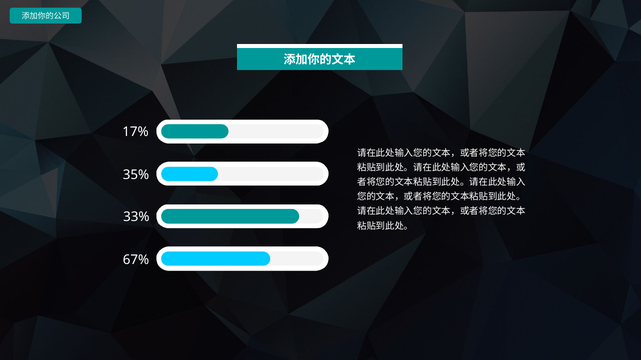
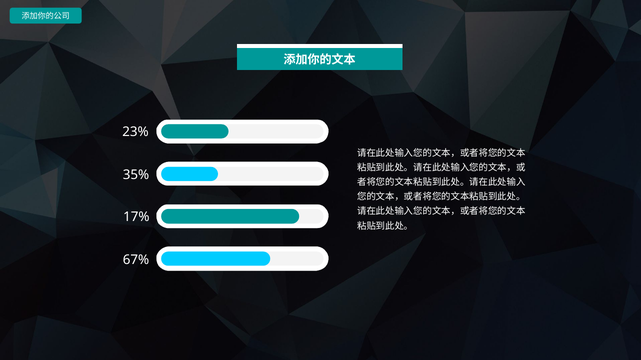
17%: 17% -> 23%
33%: 33% -> 17%
